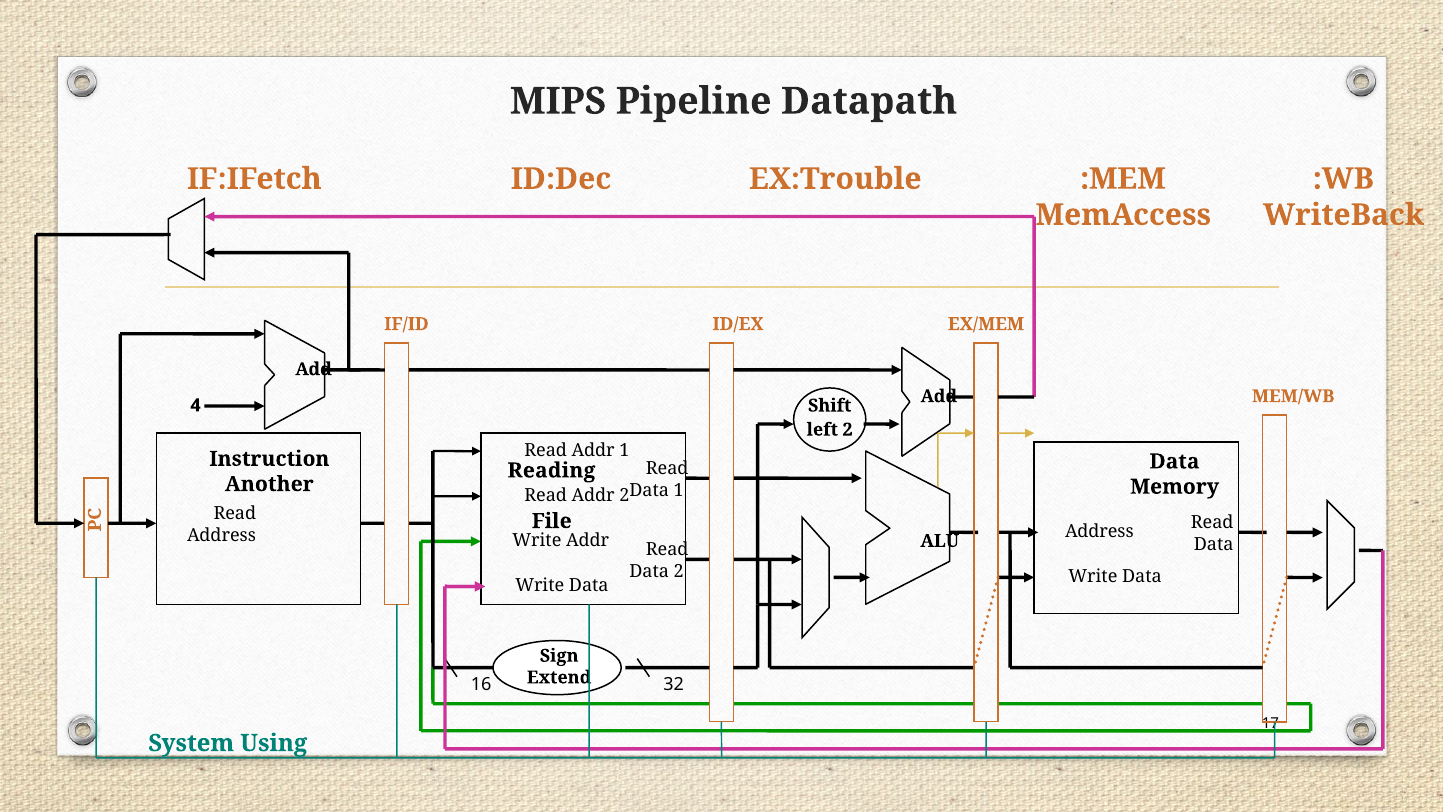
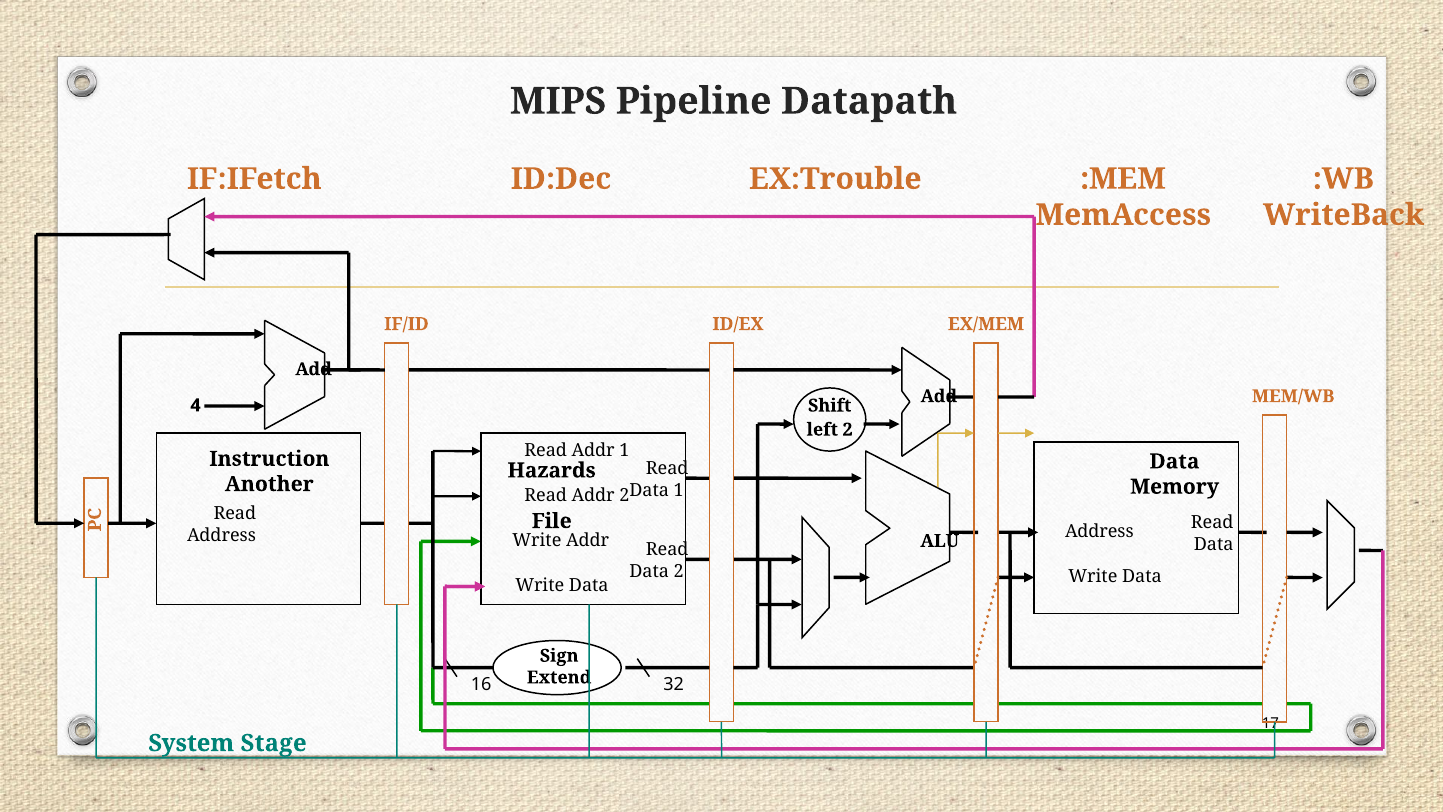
Reading: Reading -> Hazards
Using: Using -> Stage
